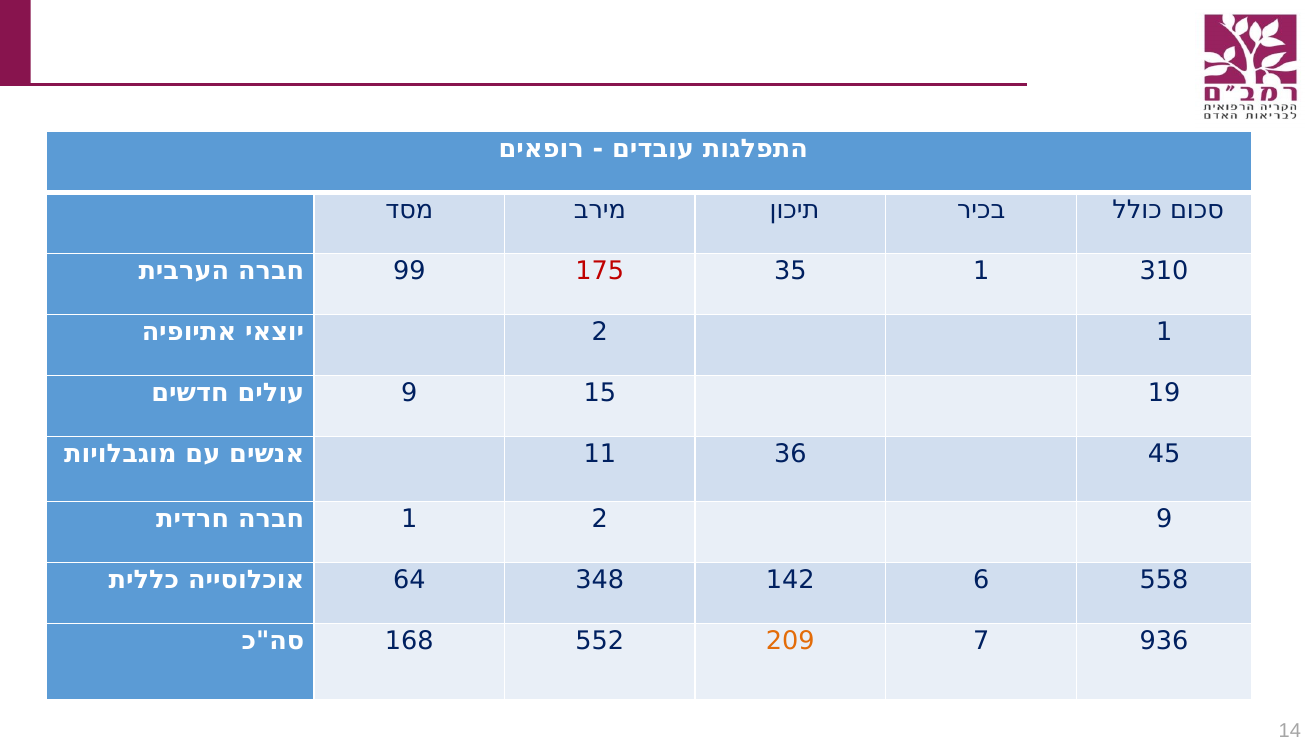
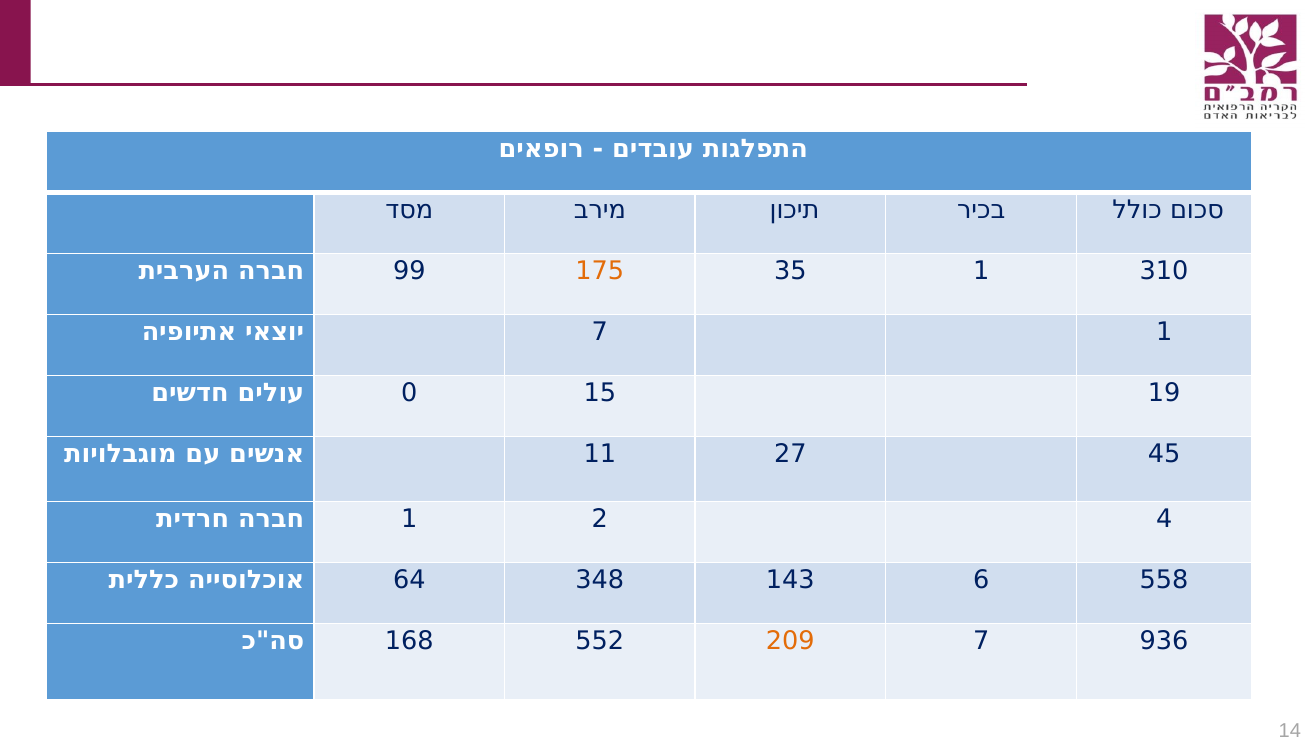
175 colour: red -> orange
2 at (600, 332): 2 -> 7
9 at (409, 393): 9 -> 0
36: 36 -> 27
2 9: 9 -> 4
142: 142 -> 143
